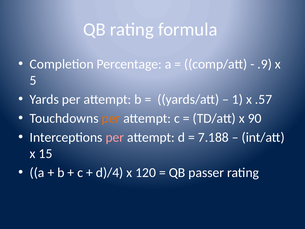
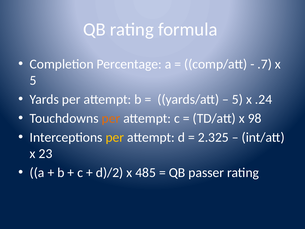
.9: .9 -> .7
1 at (237, 99): 1 -> 5
.57: .57 -> .24
90: 90 -> 98
per at (115, 137) colour: pink -> yellow
7.188: 7.188 -> 2.325
15: 15 -> 23
d)/4: d)/4 -> d)/2
120: 120 -> 485
